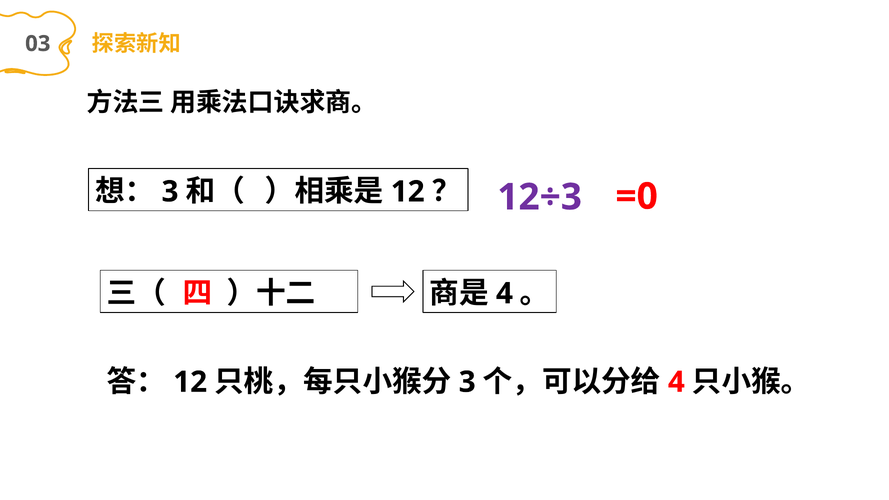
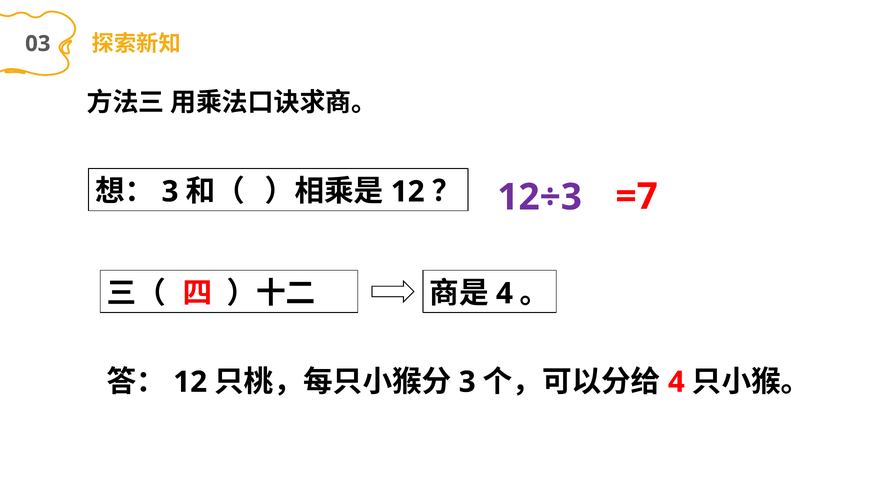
=0: =0 -> =7
